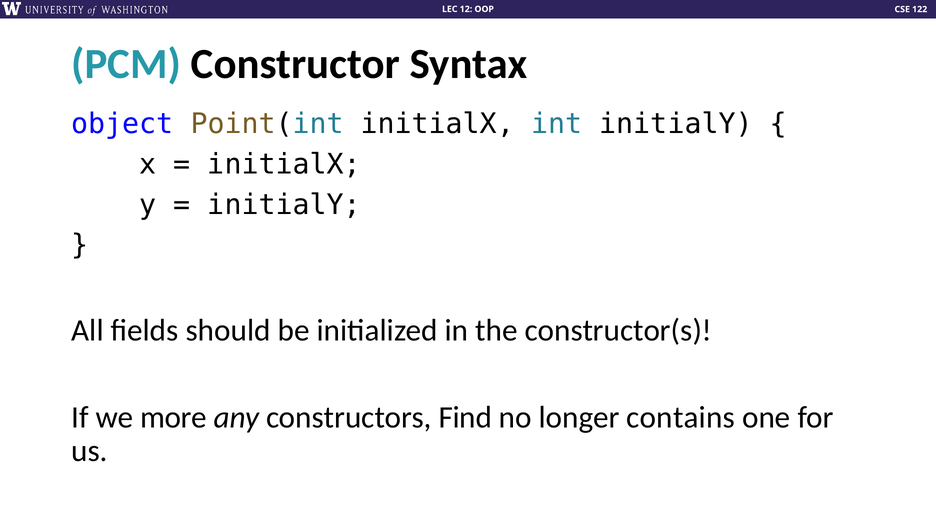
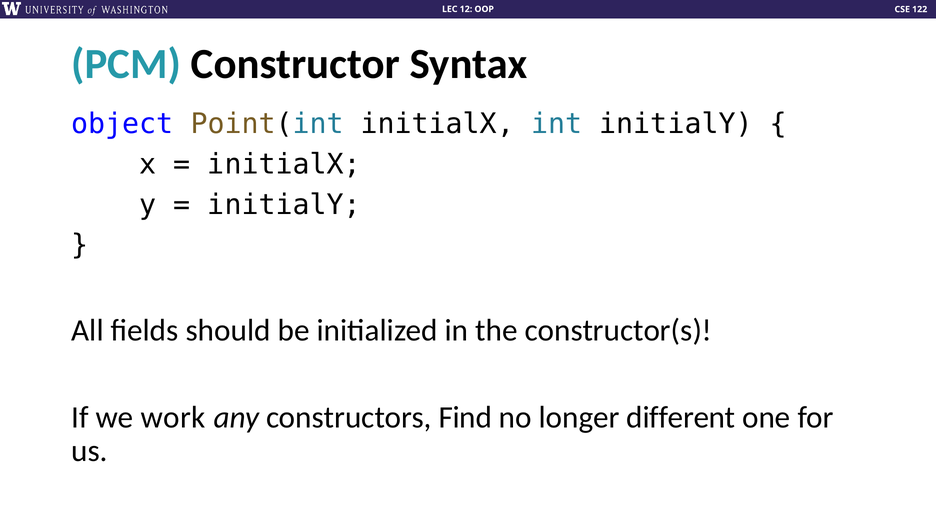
more: more -> work
contains: contains -> different
